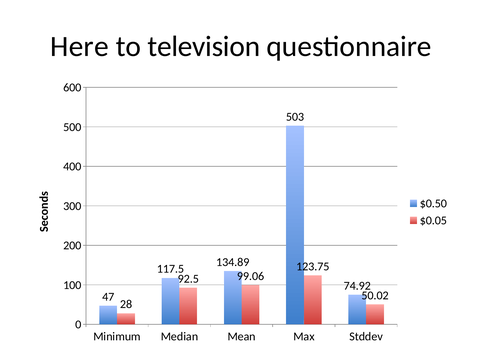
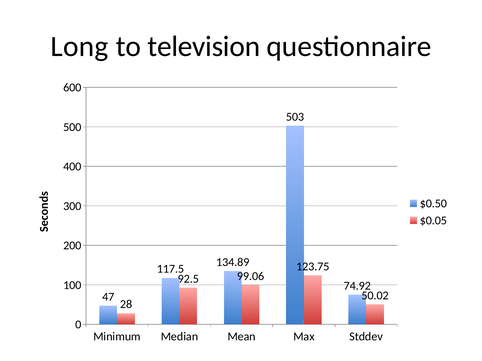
Here: Here -> Long
